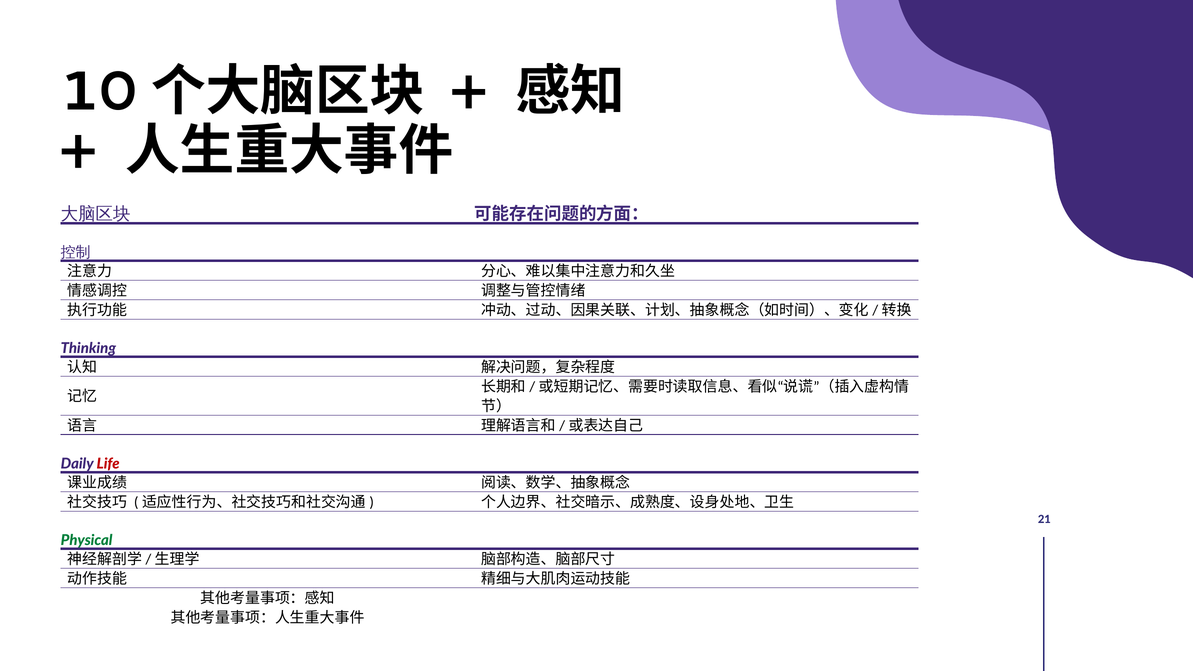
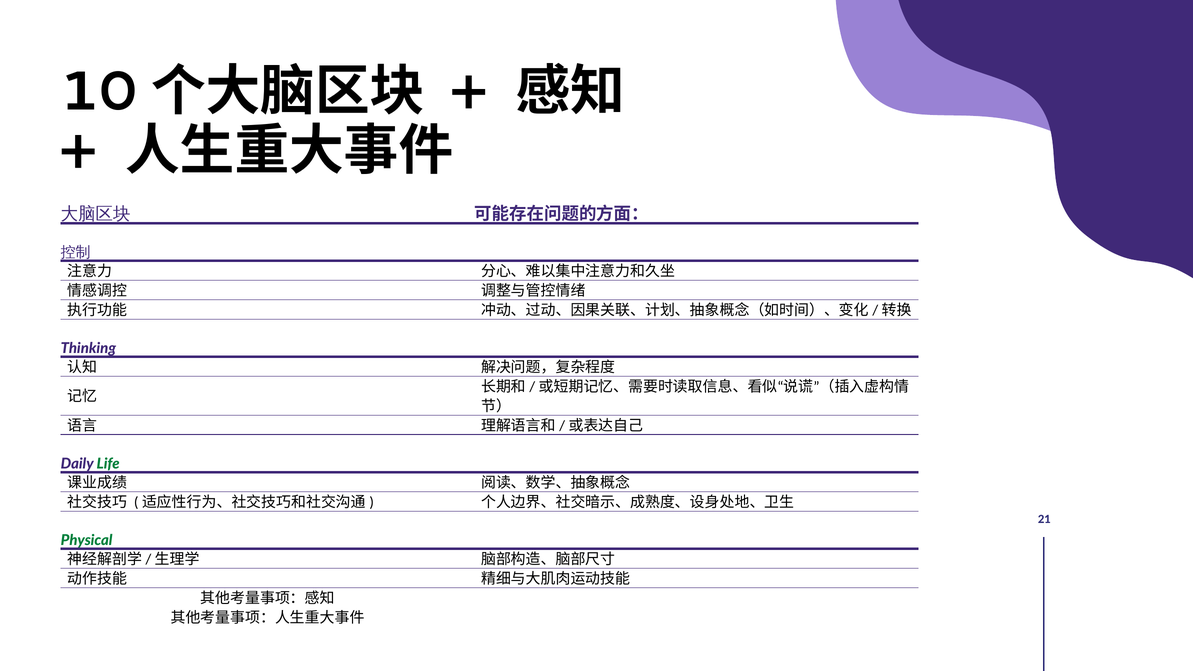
Life colour: red -> green
